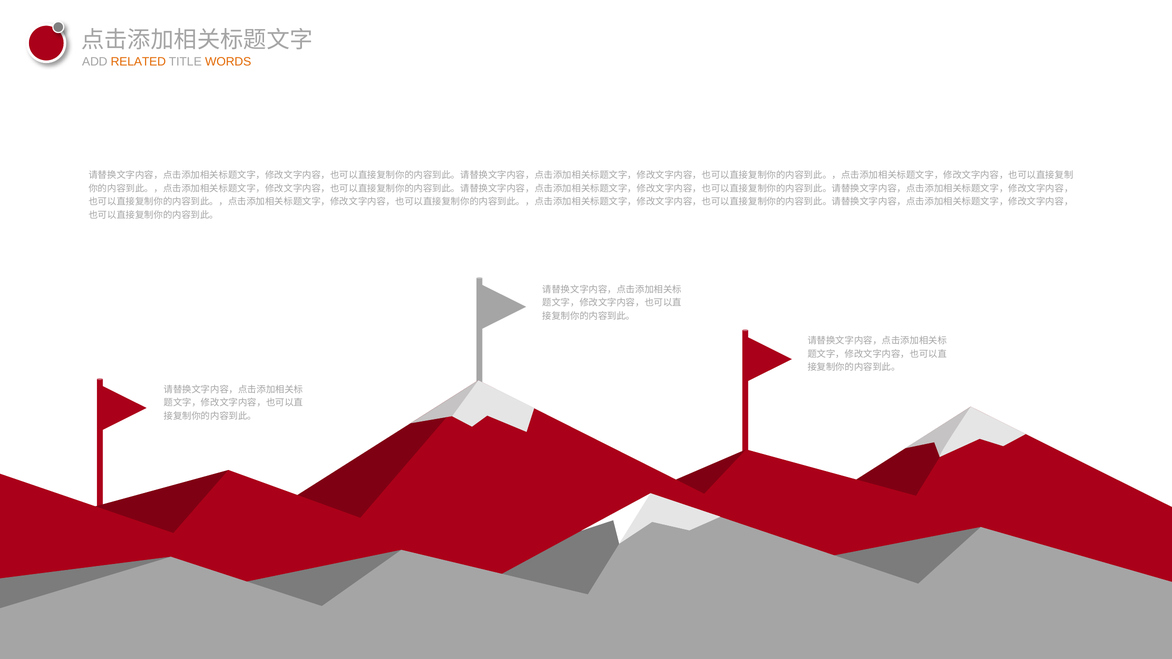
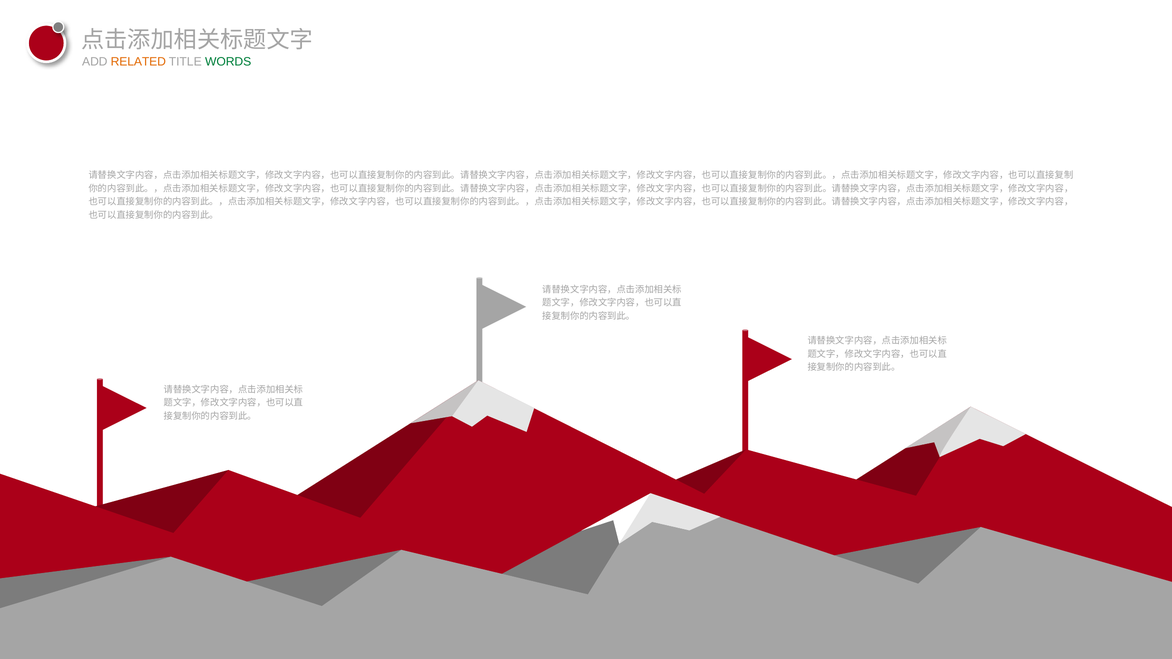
WORDS colour: orange -> green
